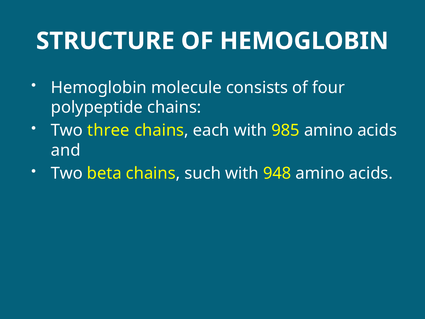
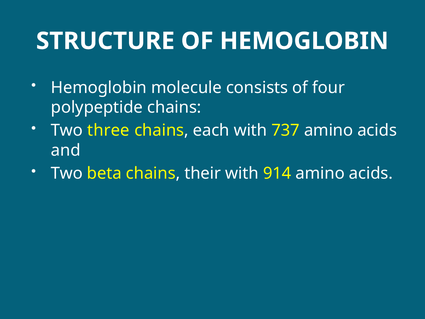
985: 985 -> 737
such: such -> their
948: 948 -> 914
